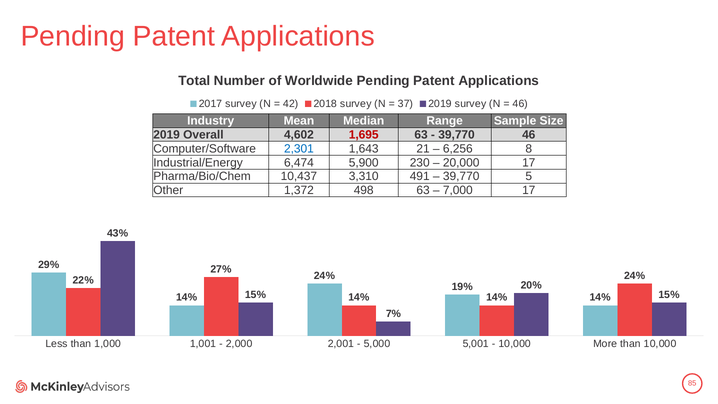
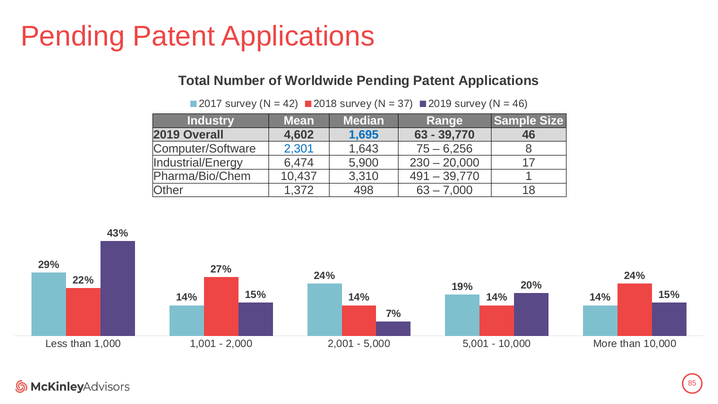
1,695 colour: red -> blue
21: 21 -> 75
5: 5 -> 1
7,000 17: 17 -> 18
